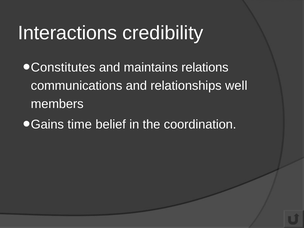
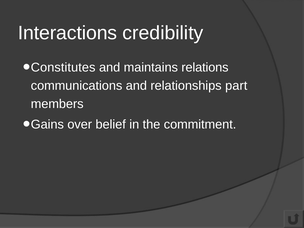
well: well -> part
time: time -> over
coordination: coordination -> commitment
